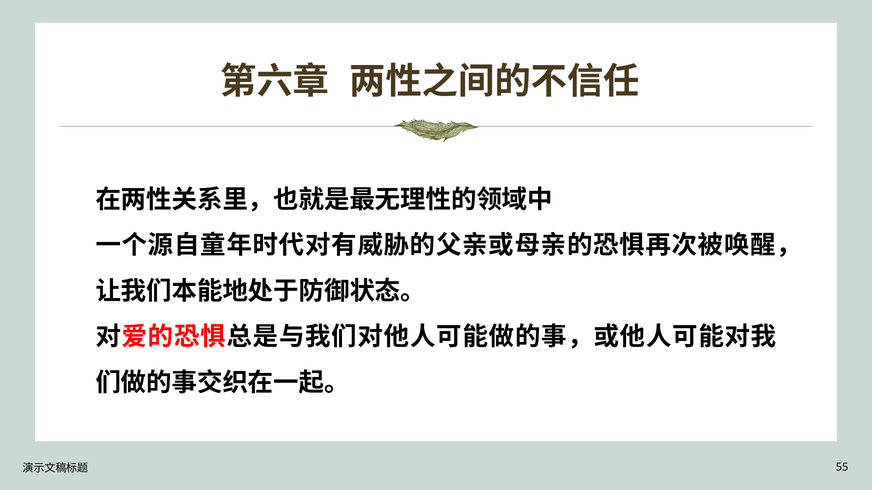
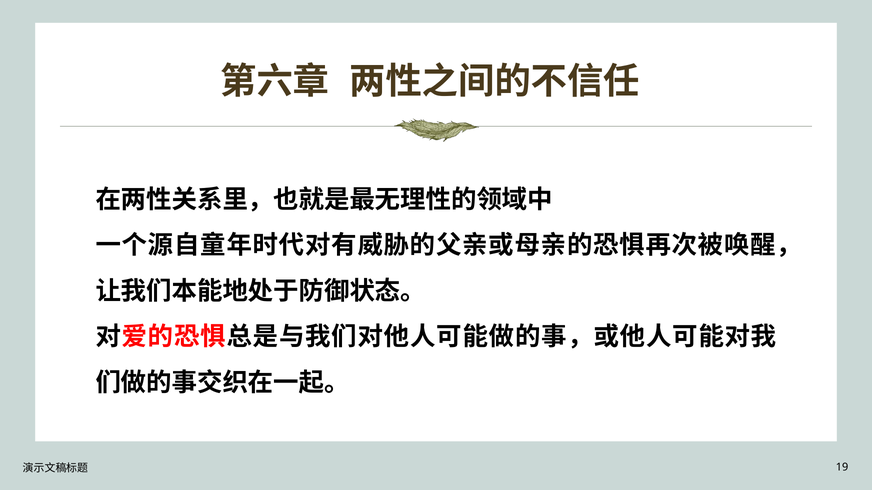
55: 55 -> 19
